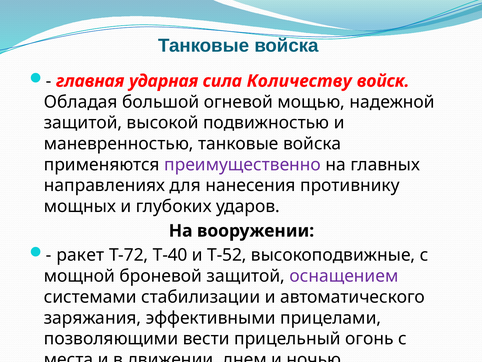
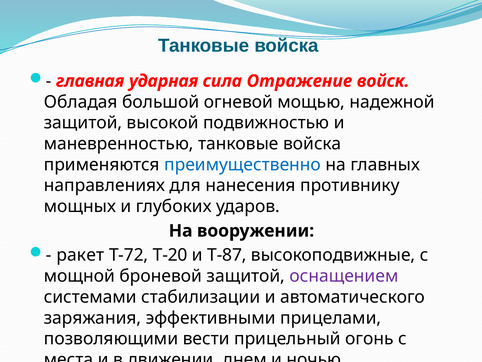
Количеству: Количеству -> Отражение
преимущественно colour: purple -> blue
Т-40: Т-40 -> Т-20
Т-52: Т-52 -> Т-87
